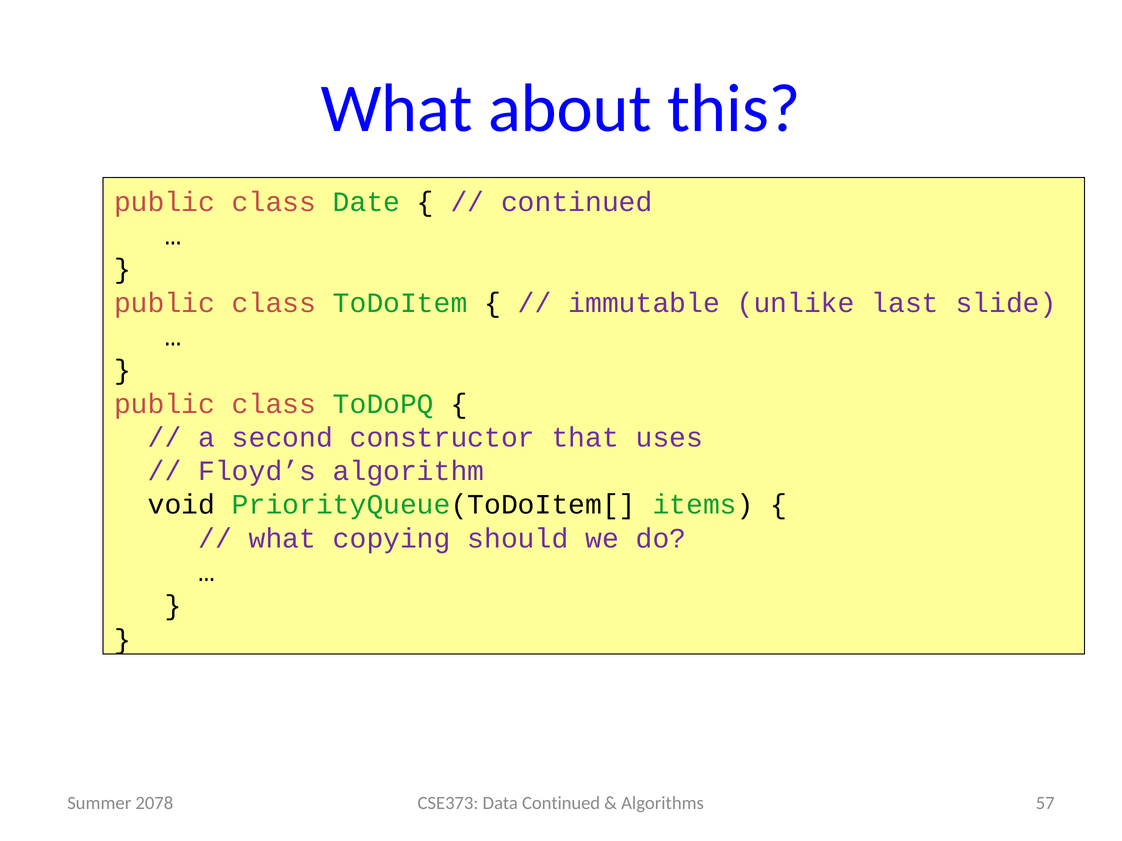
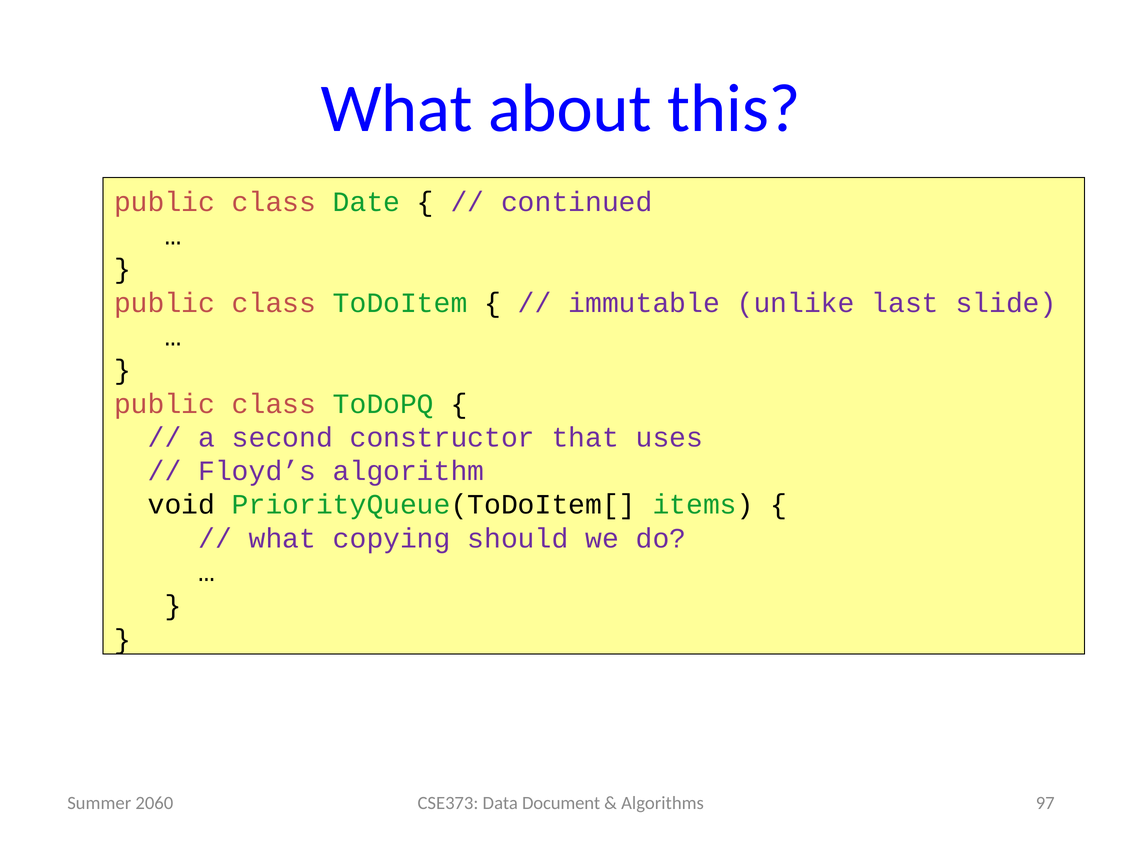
Data Continued: Continued -> Document
57: 57 -> 97
2078: 2078 -> 2060
